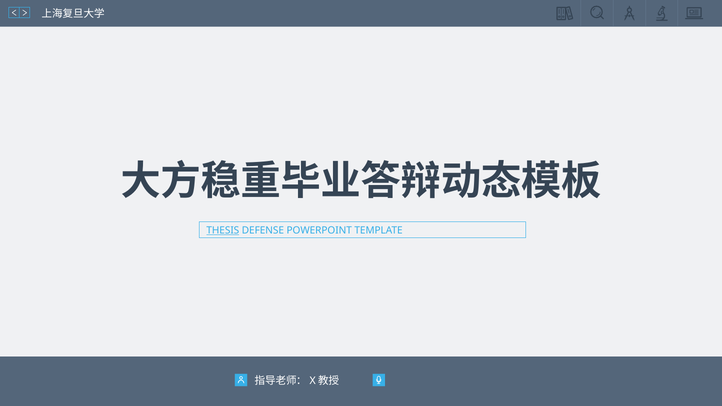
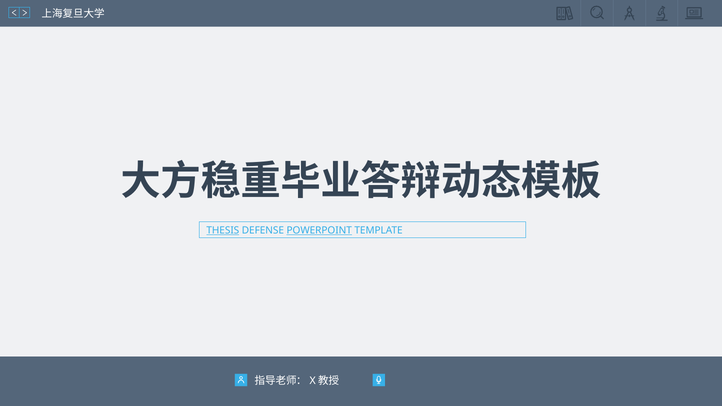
POWERPOINT underline: none -> present
